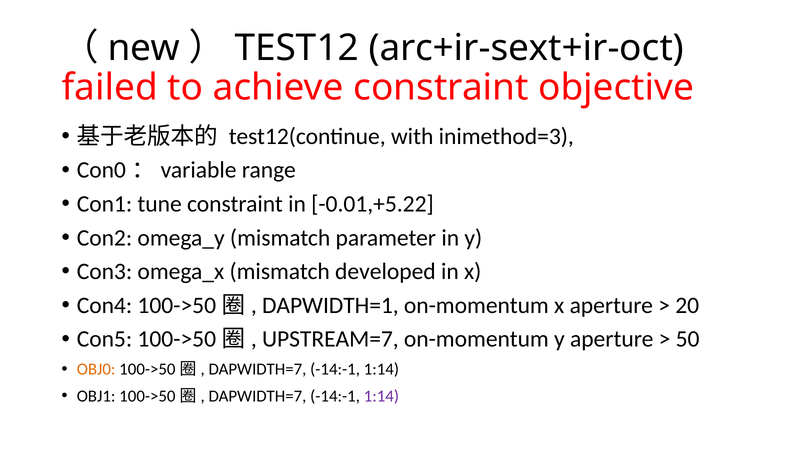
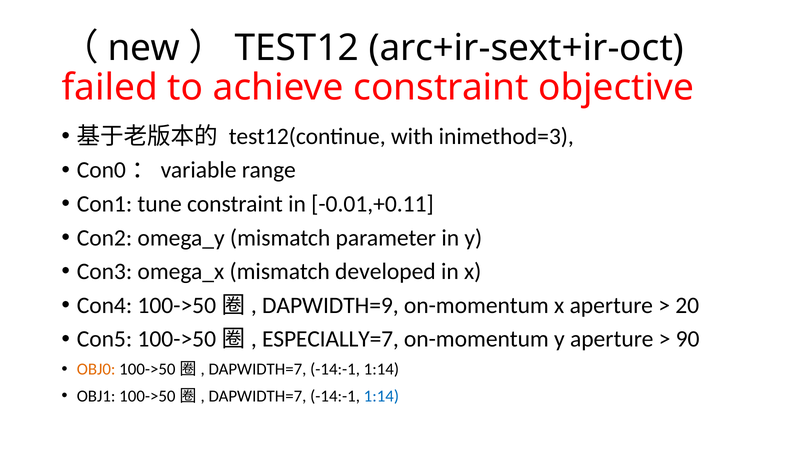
-0.01,+5.22: -0.01,+5.22 -> -0.01,+0.11
DAPWIDTH=1: DAPWIDTH=1 -> DAPWIDTH=9
UPSTREAM=7: UPSTREAM=7 -> ESPECIALLY=7
50: 50 -> 90
1:14 at (381, 396) colour: purple -> blue
